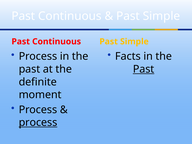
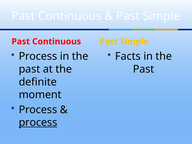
Past at (144, 69) underline: present -> none
